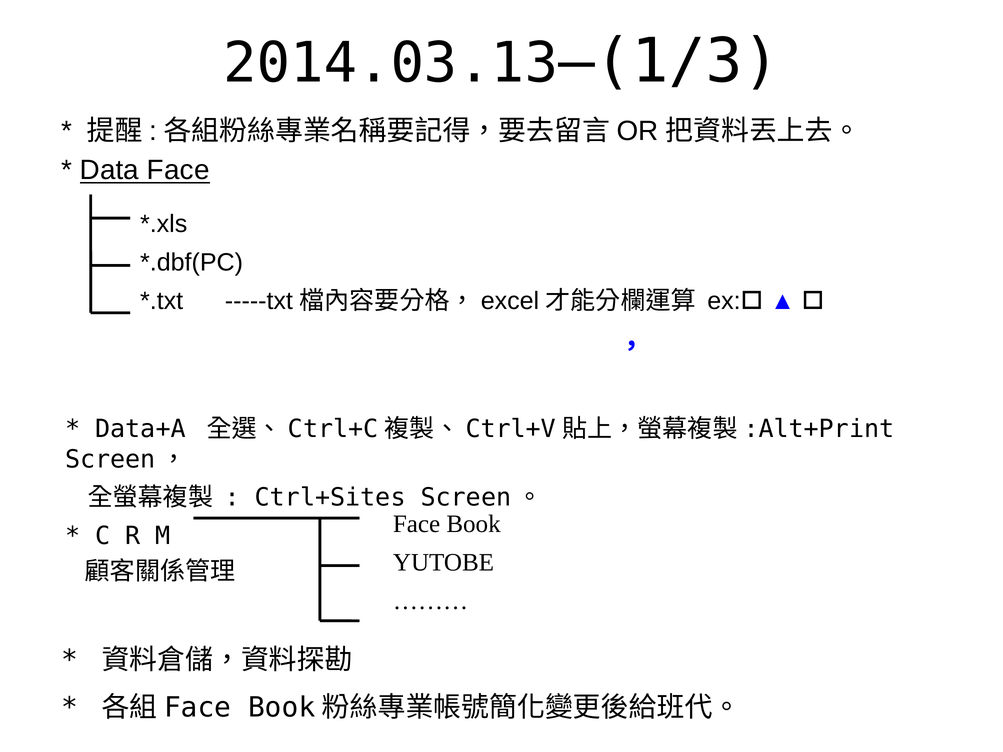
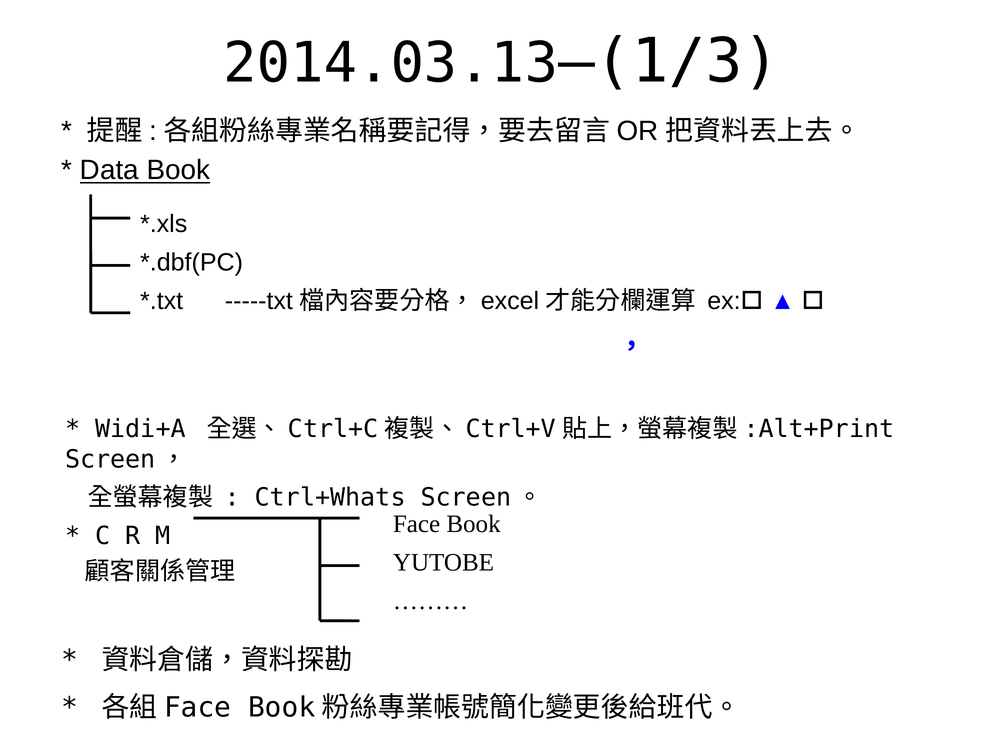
Data Face: Face -> Book
Data+A: Data+A -> Widi+A
Ctrl+Sites: Ctrl+Sites -> Ctrl+Whats
